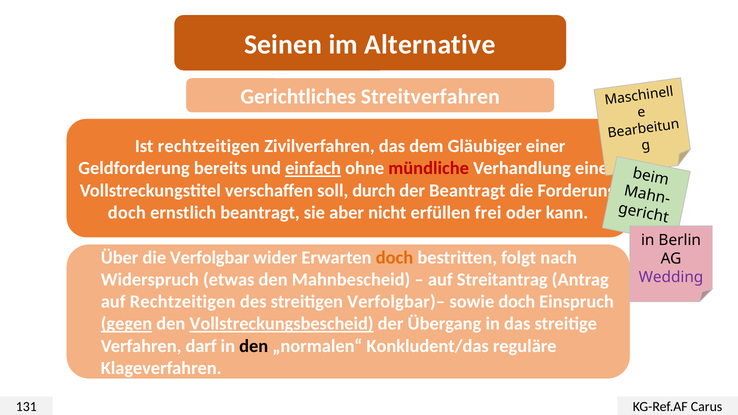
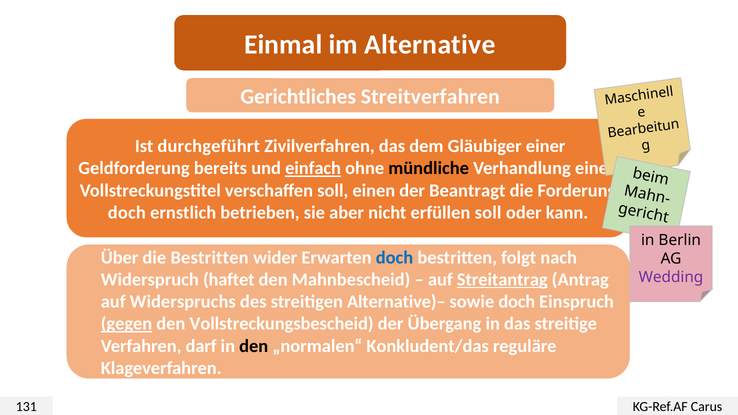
Seinen: Seinen -> Einmal
Ist rechtzeitigen: rechtzeitigen -> durchgeführt
mündliche colour: red -> black
soll durch: durch -> einen
ernstlich beantragt: beantragt -> betrieben
erfüllen frei: frei -> soll
die Verfolgbar: Verfolgbar -> Bestritten
doch at (395, 258) colour: orange -> blue
etwas: etwas -> haftet
Streitantrag underline: none -> present
auf Rechtzeitigen: Rechtzeitigen -> Widerspruchs
Verfolgbar)–: Verfolgbar)– -> Alternative)–
Vollstreckungsbescheid underline: present -> none
